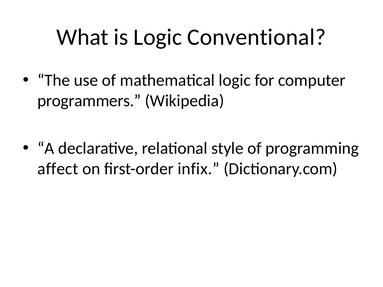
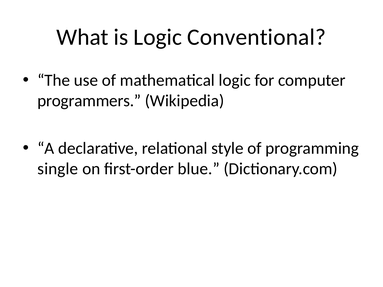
affect: affect -> single
infix: infix -> blue
